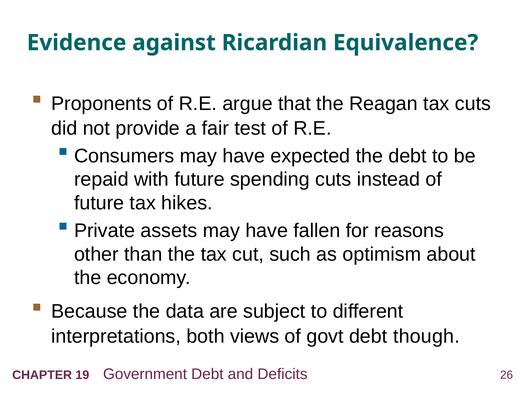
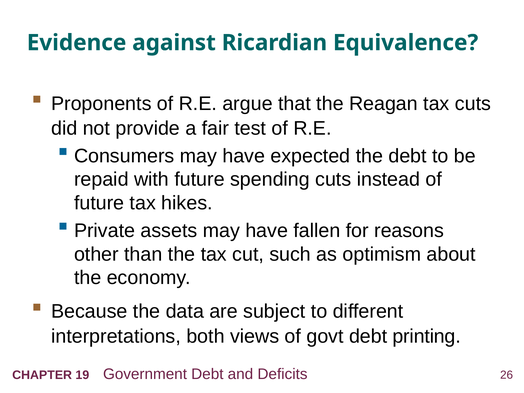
though: though -> printing
